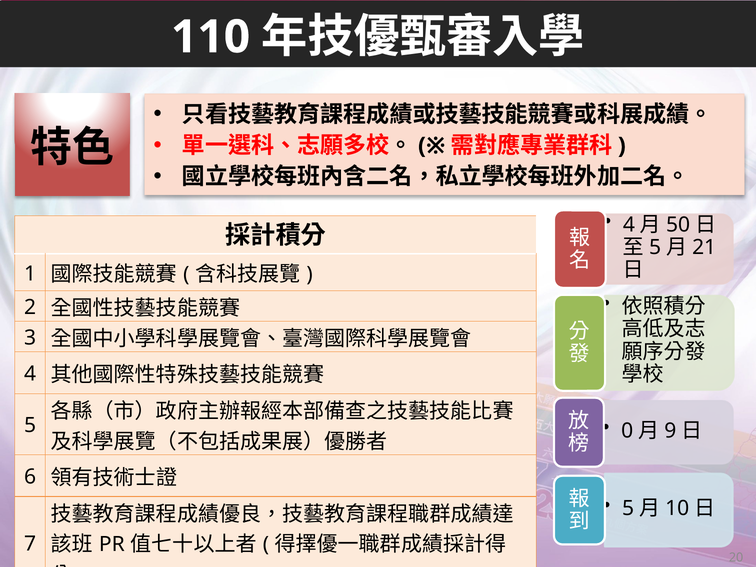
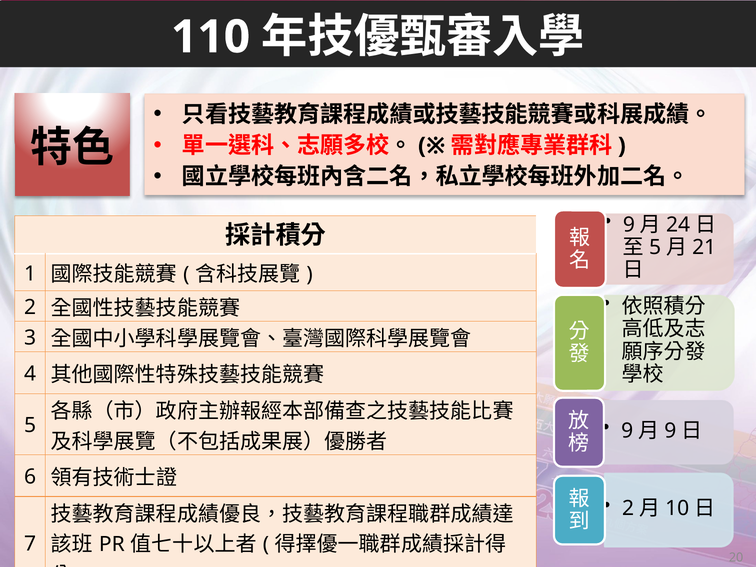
4 at (629, 225): 4 -> 9
50: 50 -> 24
0 at (627, 431): 0 -> 9
5 at (628, 508): 5 -> 2
